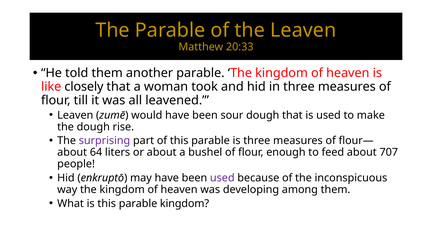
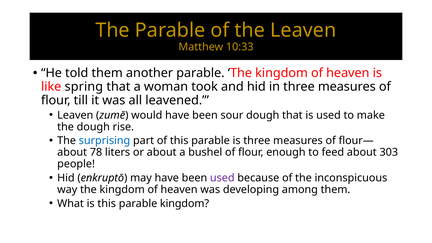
20:33: 20:33 -> 10:33
closely: closely -> spring
surprising colour: purple -> blue
64: 64 -> 78
707: 707 -> 303
